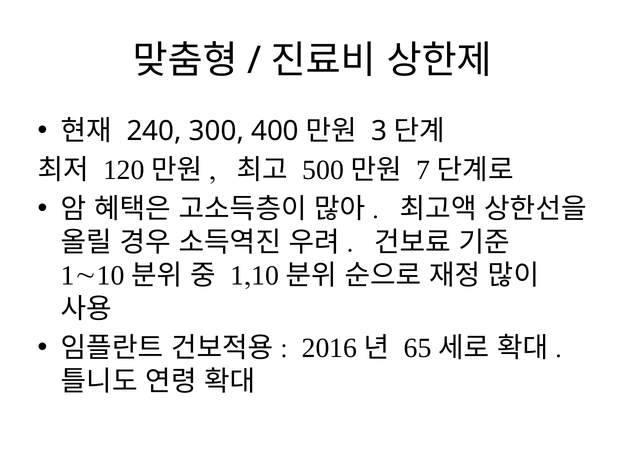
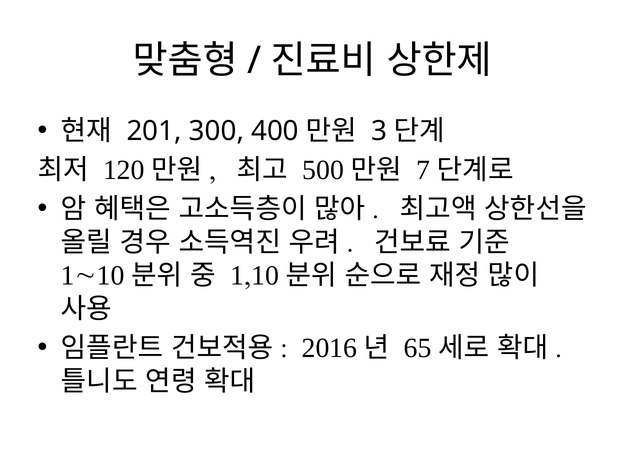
240: 240 -> 201
